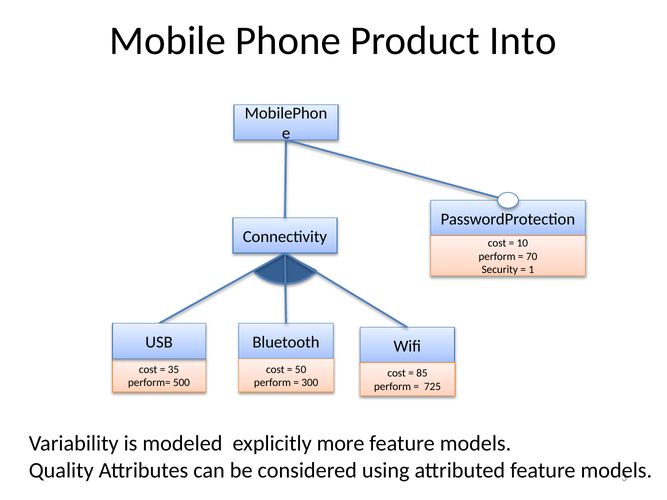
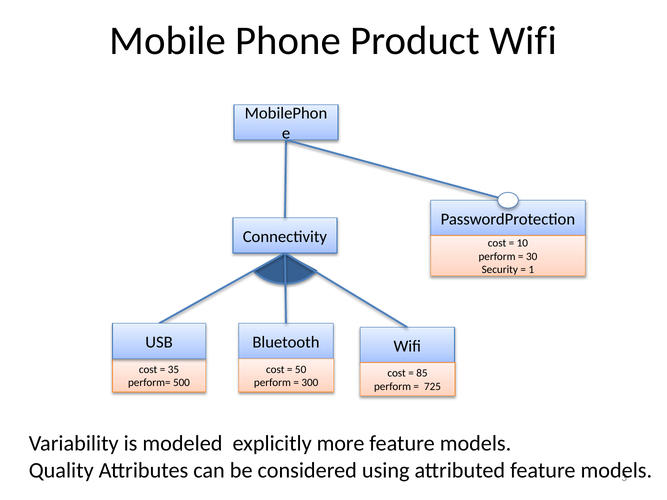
Product Into: Into -> Wifi
70: 70 -> 30
